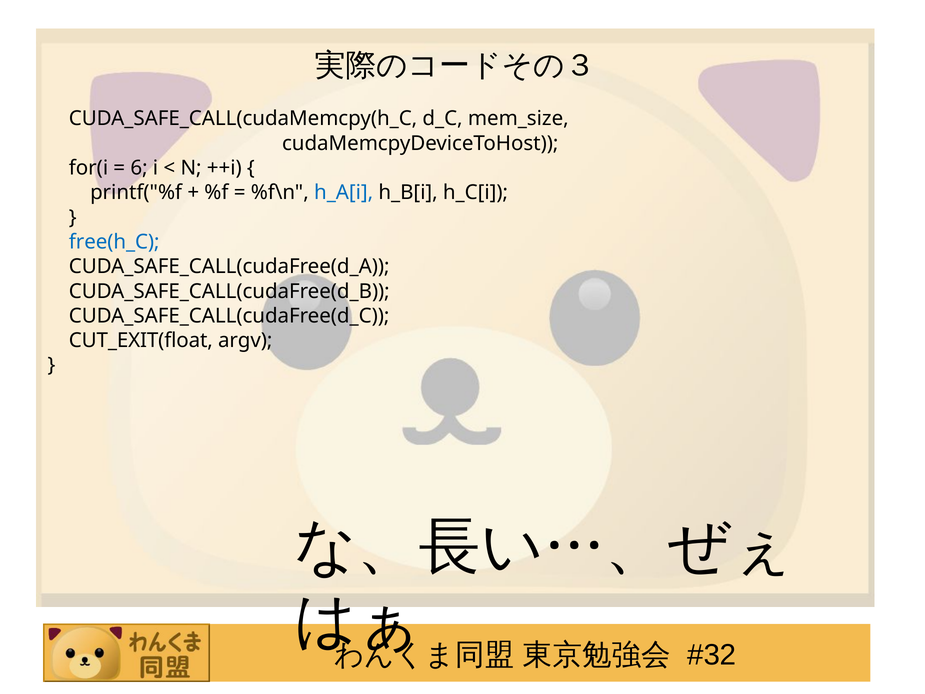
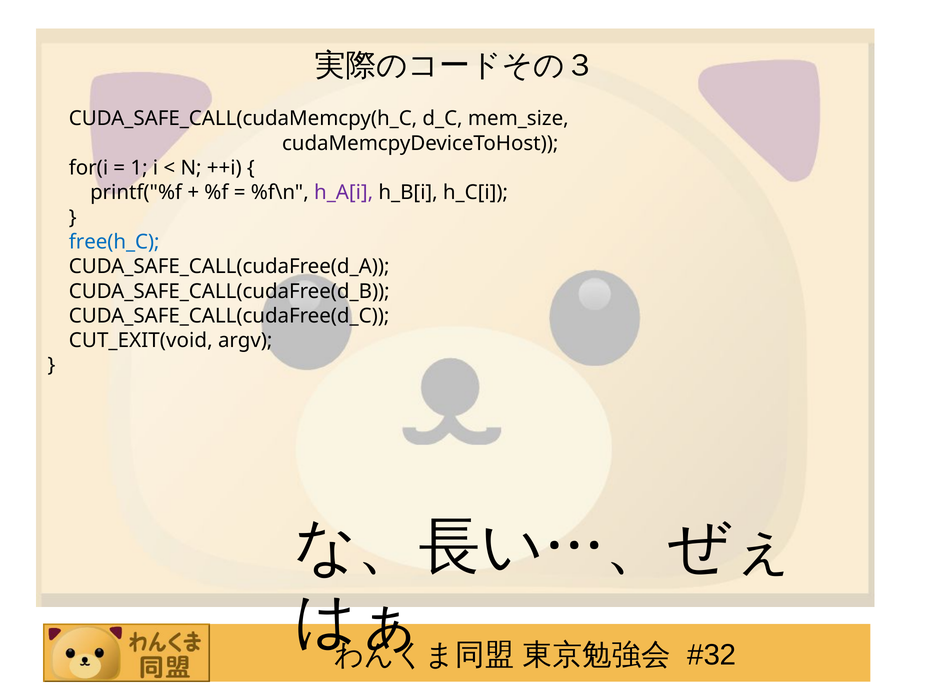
6: 6 -> 1
h_A[i colour: blue -> purple
CUT_EXIT(float: CUT_EXIT(float -> CUT_EXIT(void
